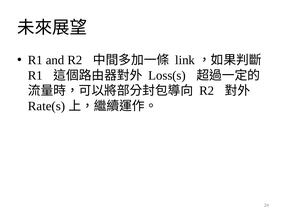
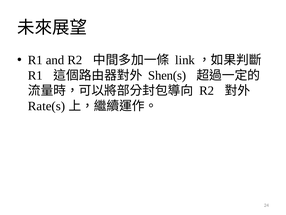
Loss(s: Loss(s -> Shen(s
